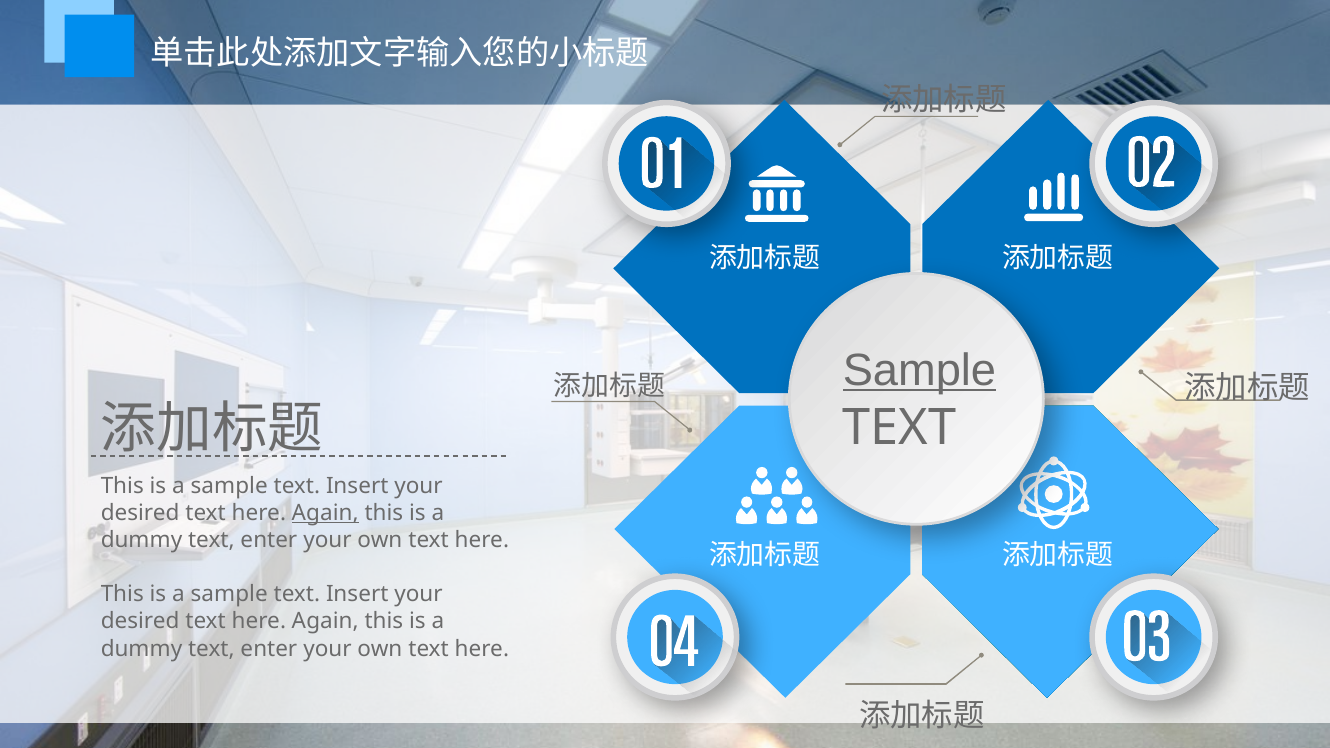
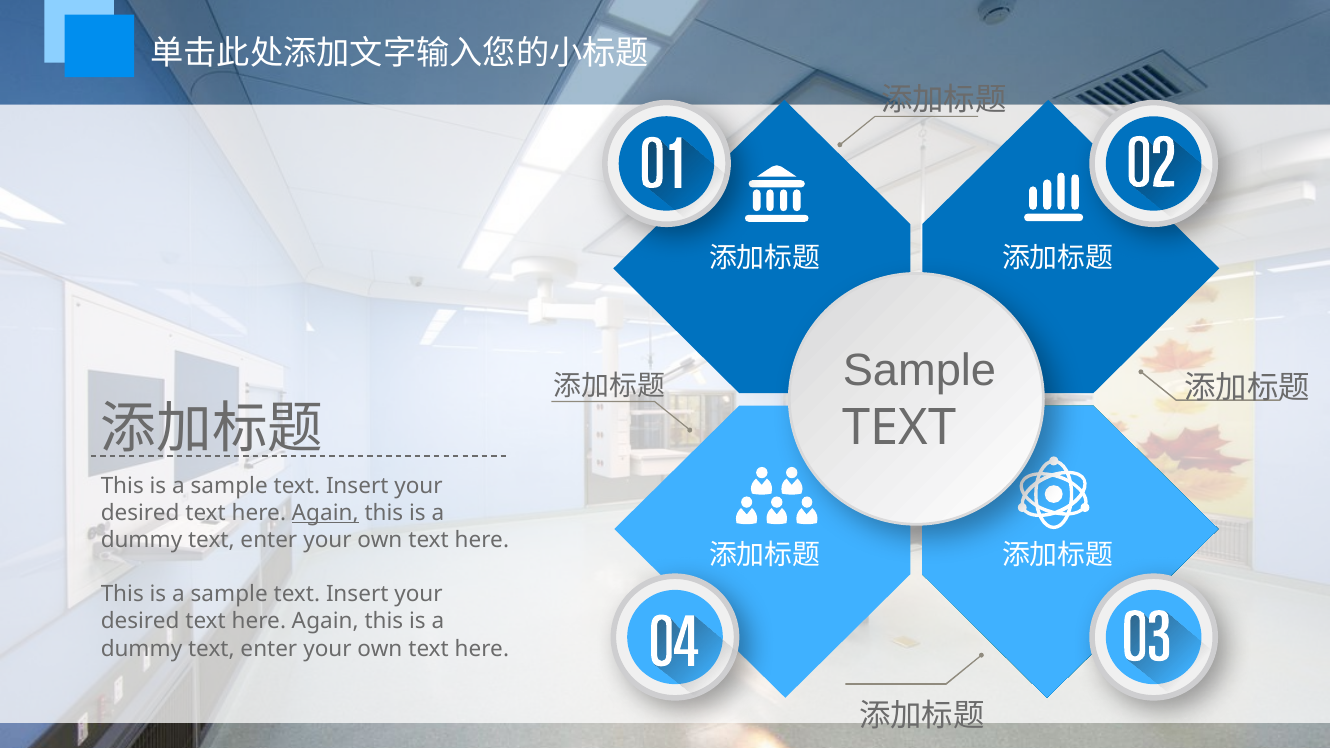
Sample at (919, 371) underline: present -> none
